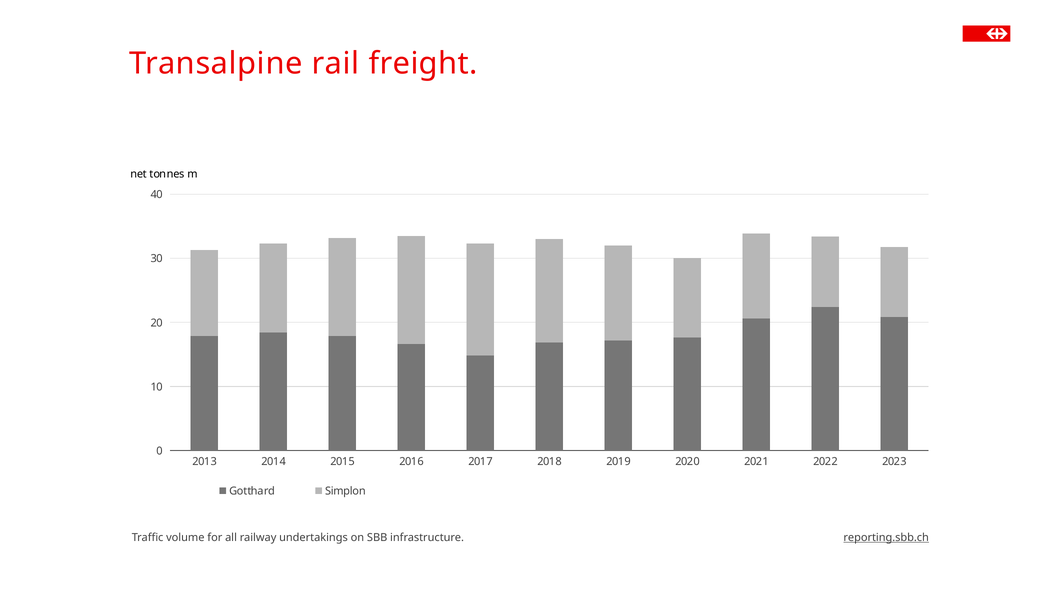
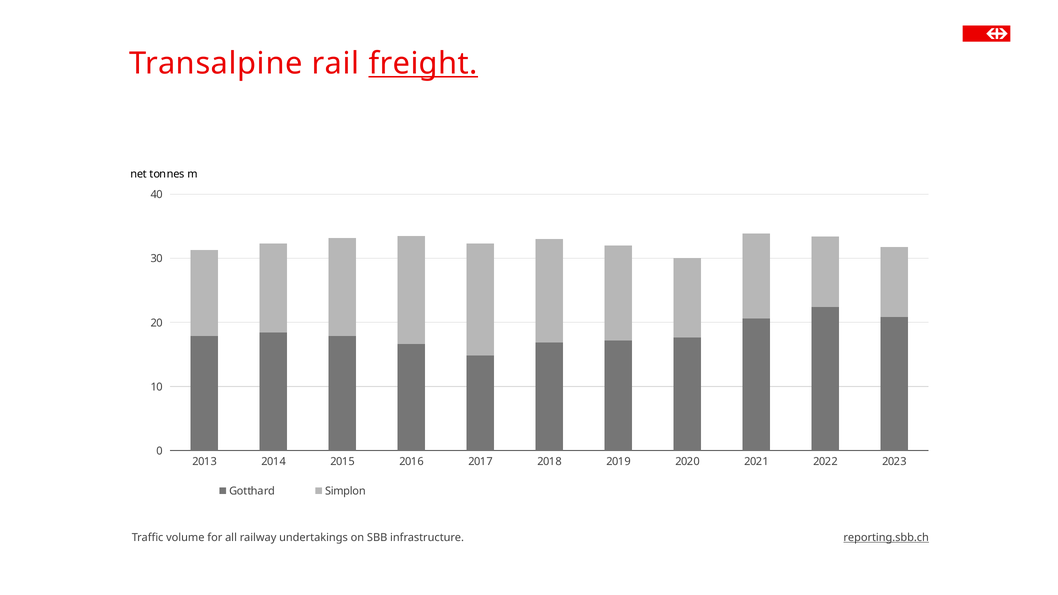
freight underline: none -> present
